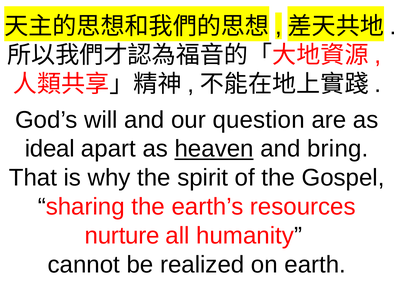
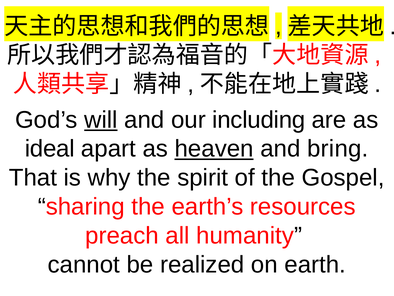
will underline: none -> present
question: question -> including
nurture: nurture -> preach
